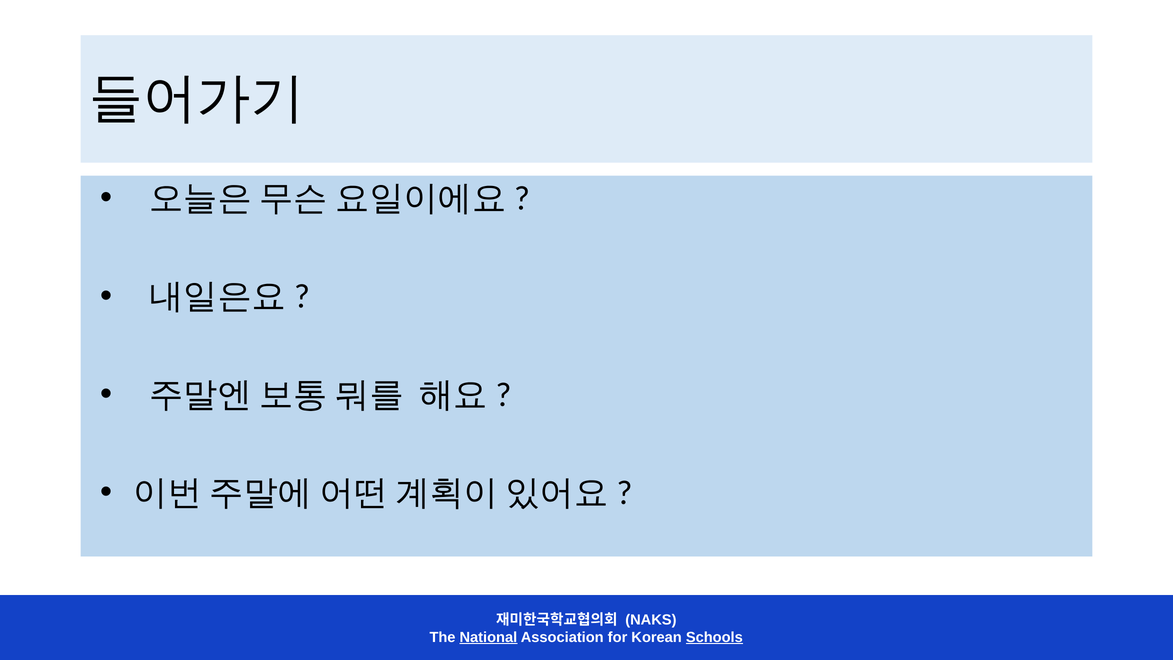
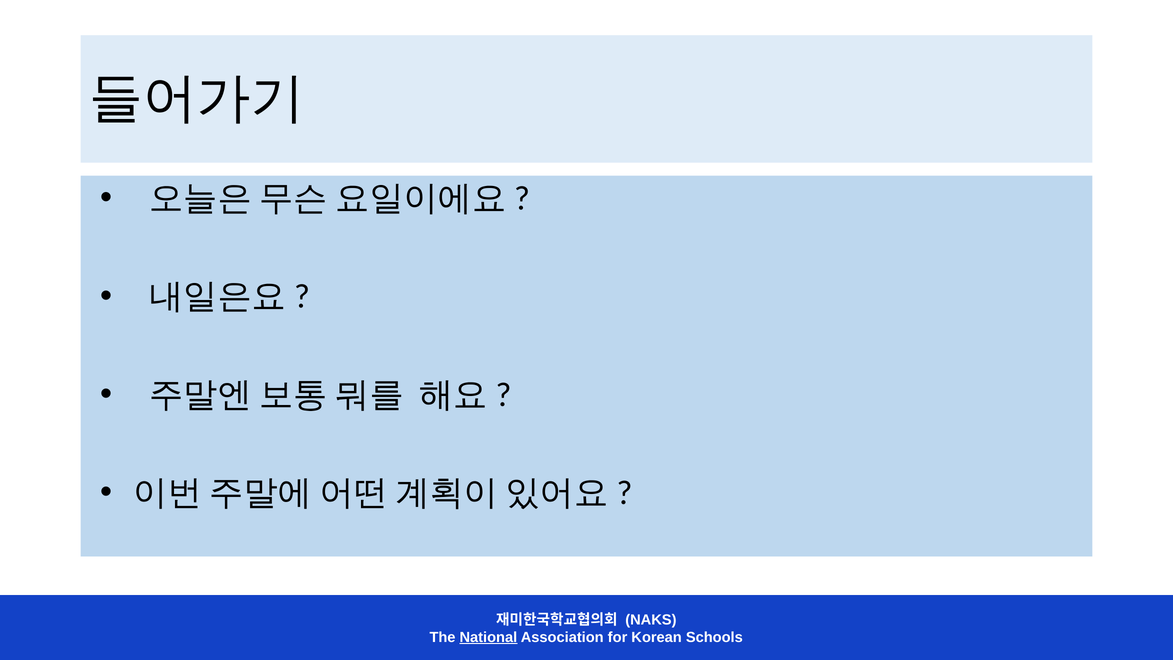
Schools underline: present -> none
